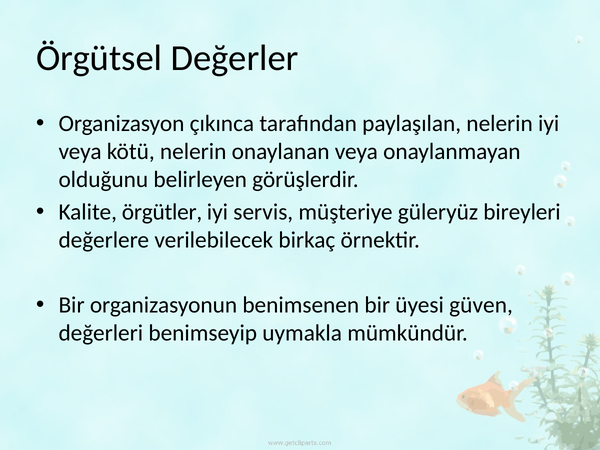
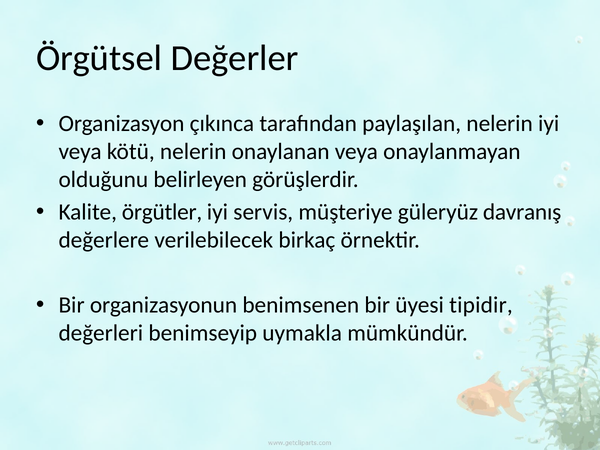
bireyleri: bireyleri -> davranış
güven: güven -> tipidir
